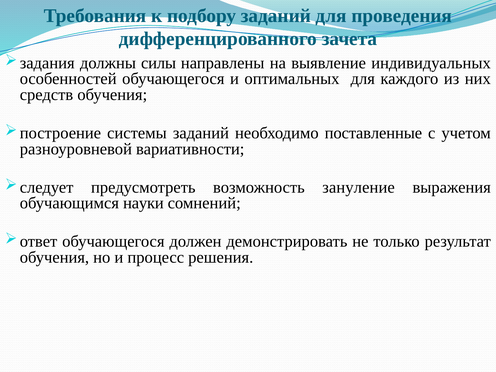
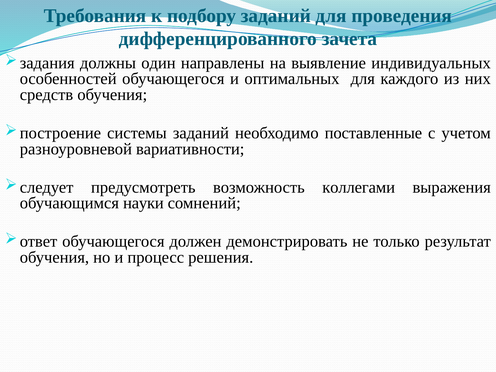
силы: силы -> один
зануление: зануление -> коллегами
